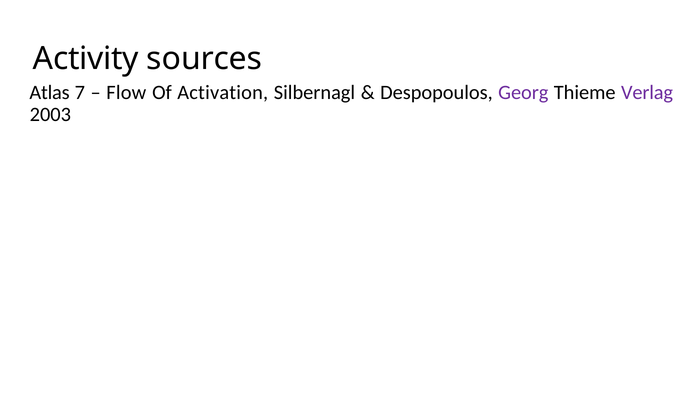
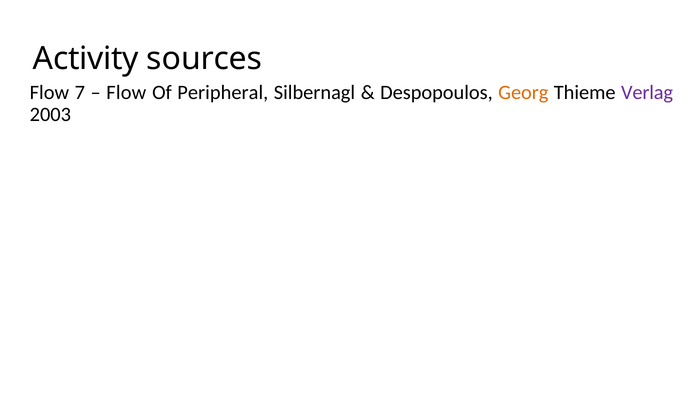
Atlas at (50, 92): Atlas -> Flow
Activation: Activation -> Peripheral
Georg colour: purple -> orange
